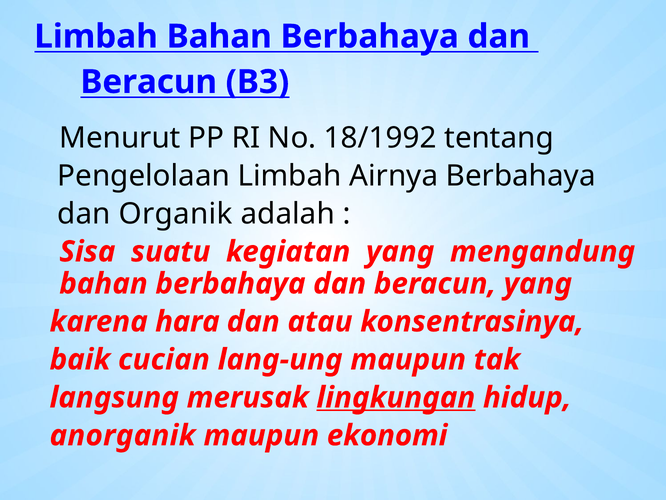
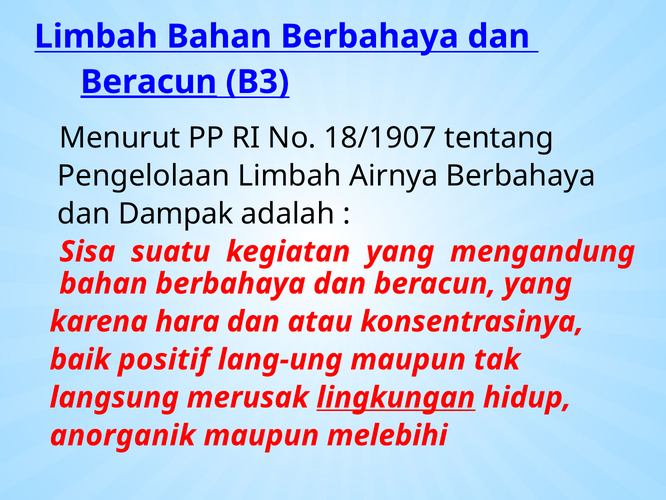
Beracun at (149, 82) underline: none -> present
18/1992: 18/1992 -> 18/1907
Organik: Organik -> Dampak
cucian: cucian -> positif
ekonomi: ekonomi -> melebihi
